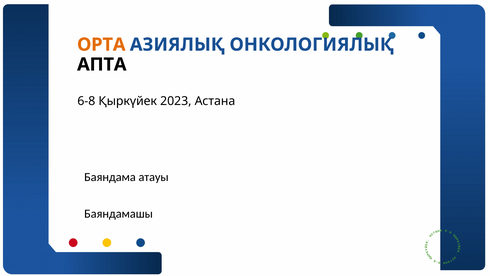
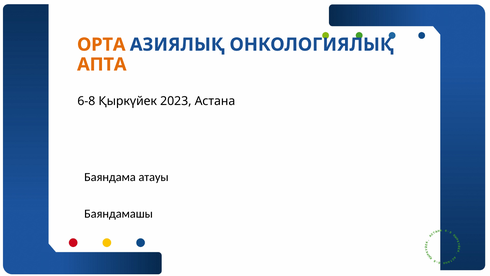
АПТА colour: black -> orange
